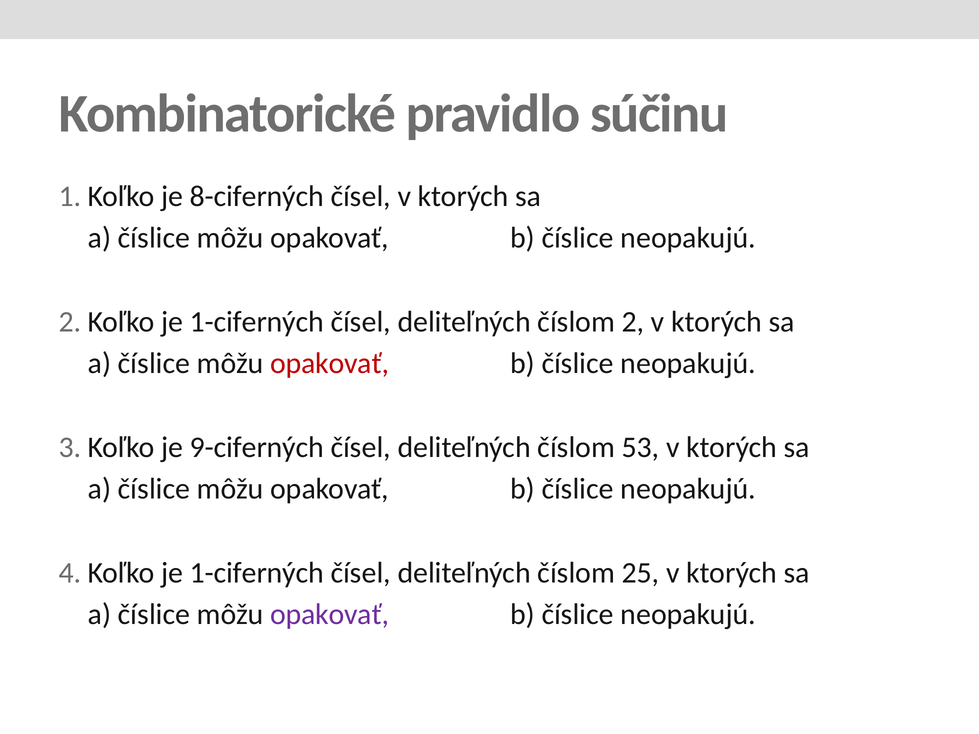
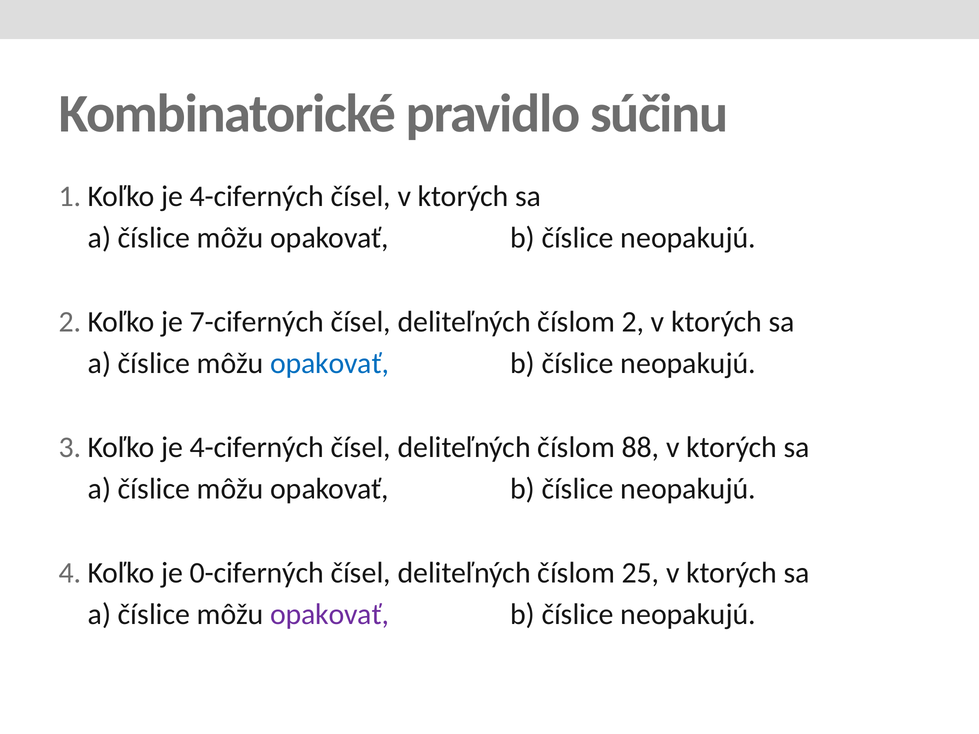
8-ciferných at (257, 196): 8-ciferných -> 4-ciferných
1-ciferných at (257, 322): 1-ciferných -> 7-ciferných
opakovať at (330, 364) colour: red -> blue
9-ciferných at (257, 447): 9-ciferných -> 4-ciferných
53: 53 -> 88
1-ciferných at (257, 573): 1-ciferných -> 0-ciferných
